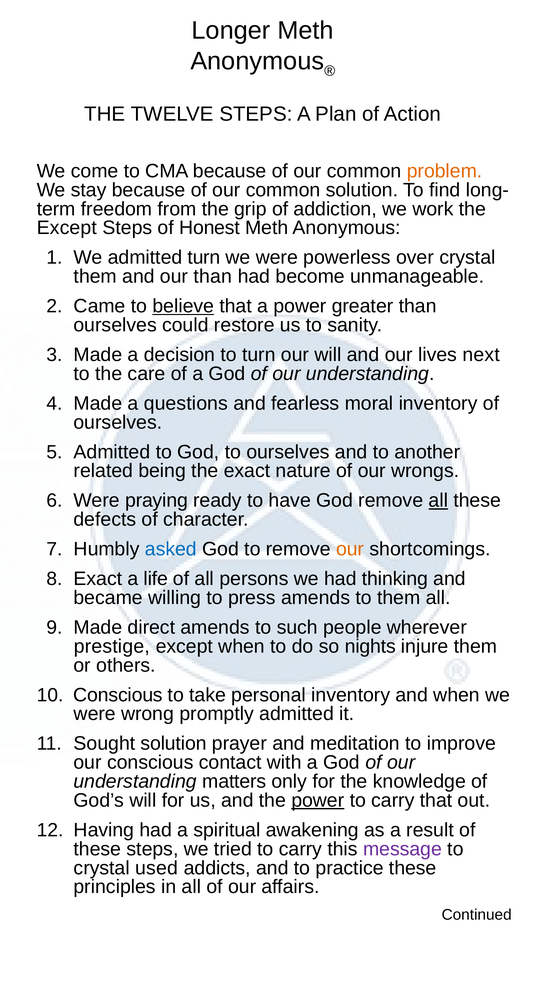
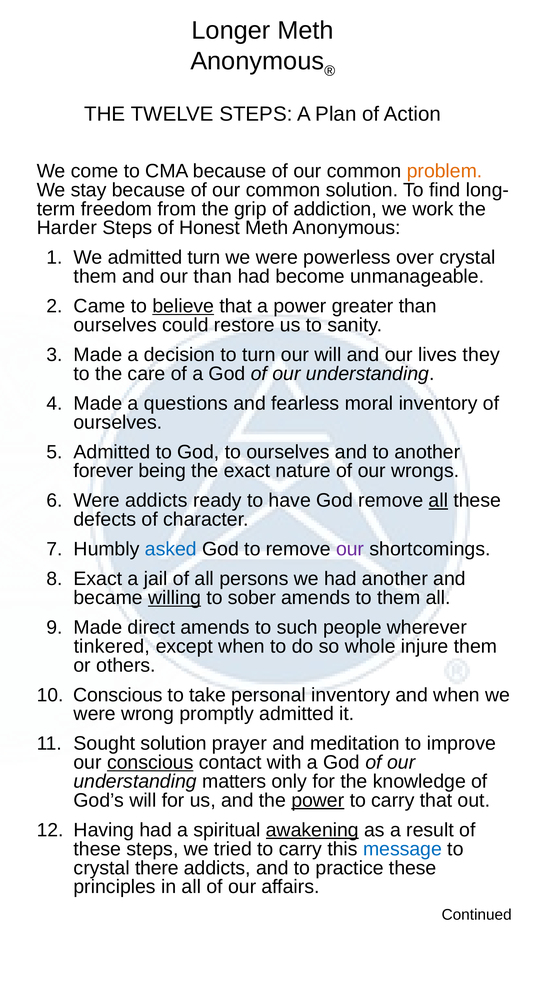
Except at (67, 228): Except -> Harder
next: next -> they
related: related -> forever
Were praying: praying -> addicts
our at (350, 549) colour: orange -> purple
life: life -> jail
had thinking: thinking -> another
willing underline: none -> present
press: press -> sober
prestige: prestige -> tinkered
nights: nights -> whole
conscious at (150, 762) underline: none -> present
awakening underline: none -> present
message colour: purple -> blue
used: used -> there
